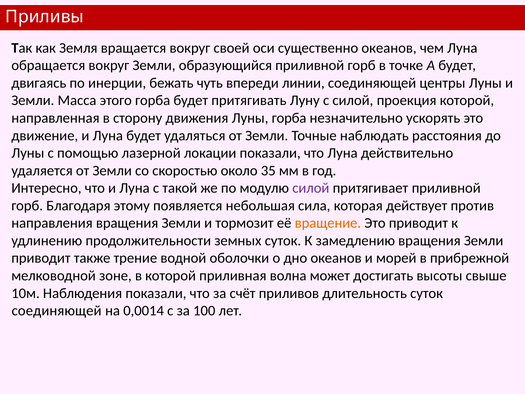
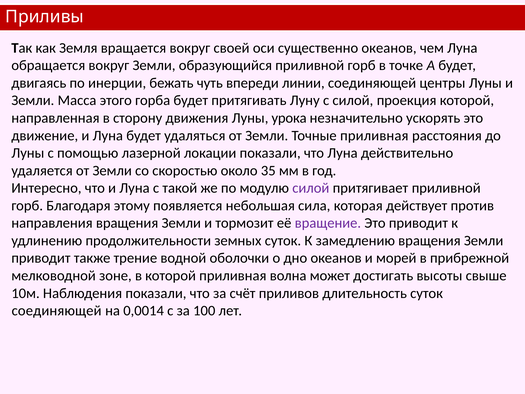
Луны горба: горба -> урока
Точные наблюдать: наблюдать -> приливная
вращение colour: orange -> purple
